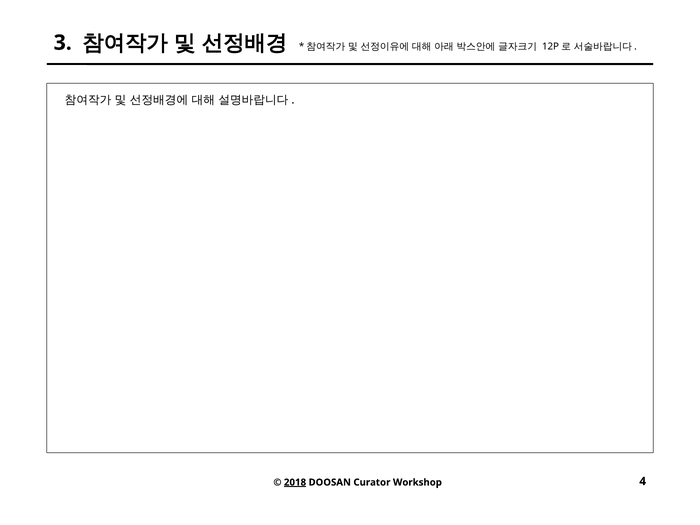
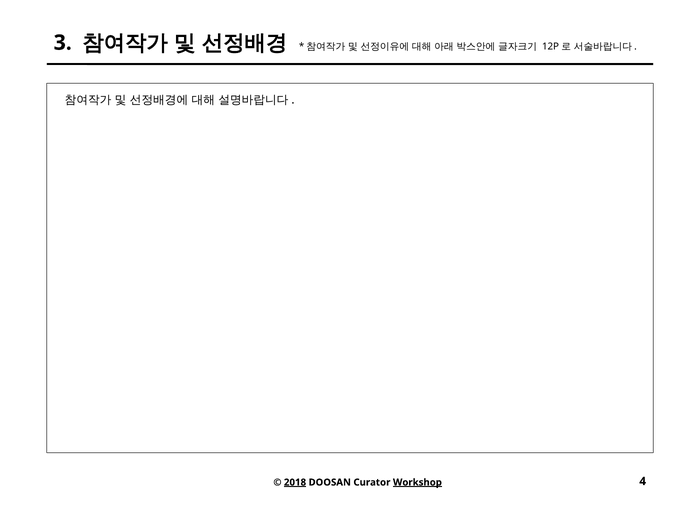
Workshop underline: none -> present
